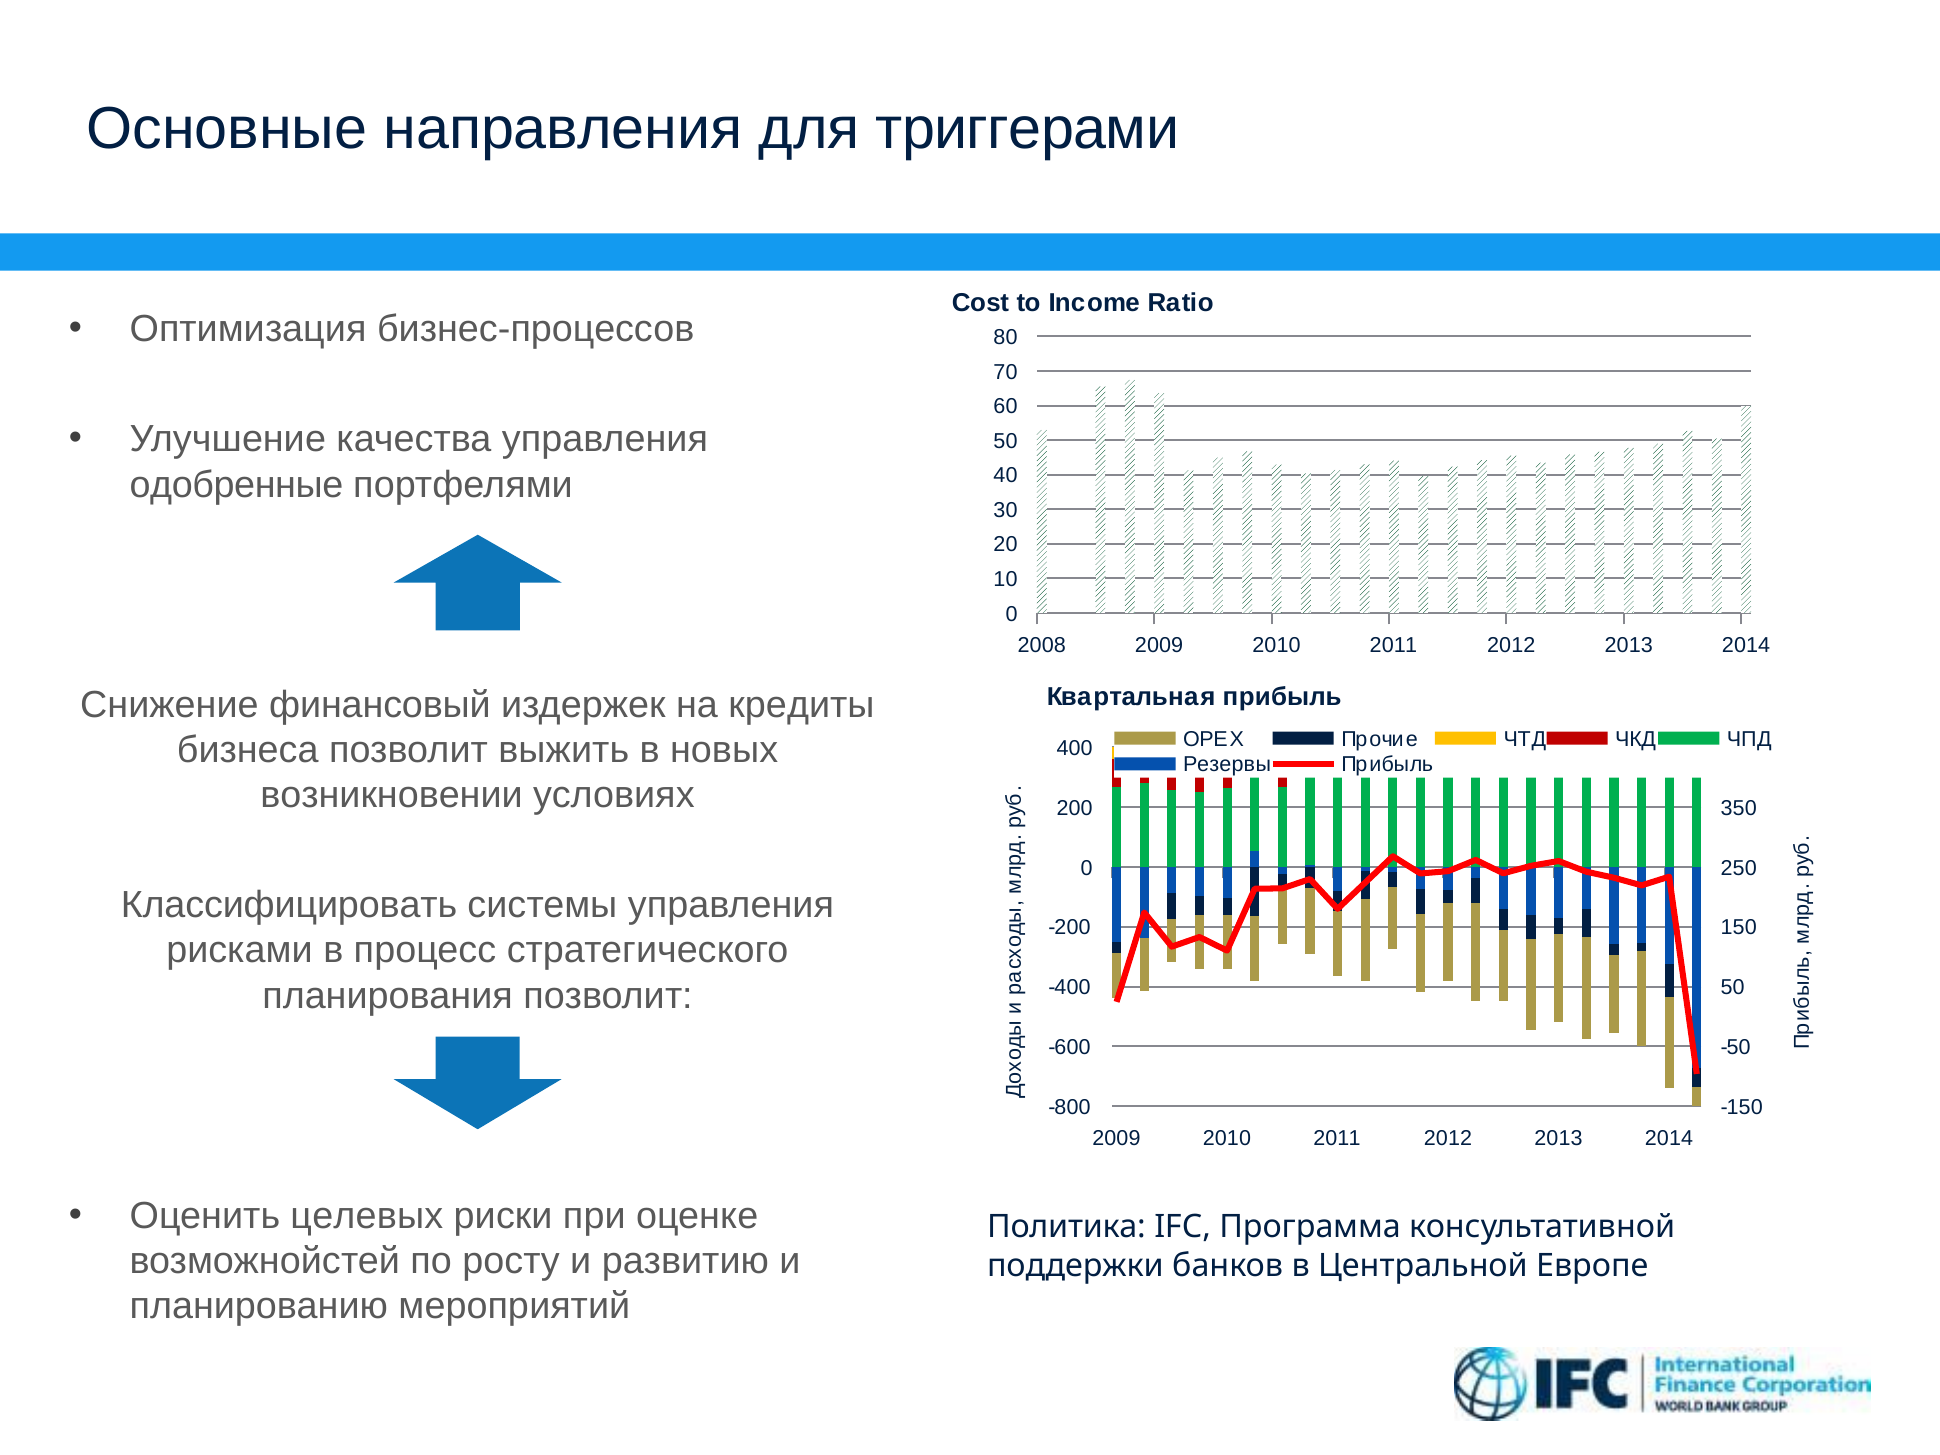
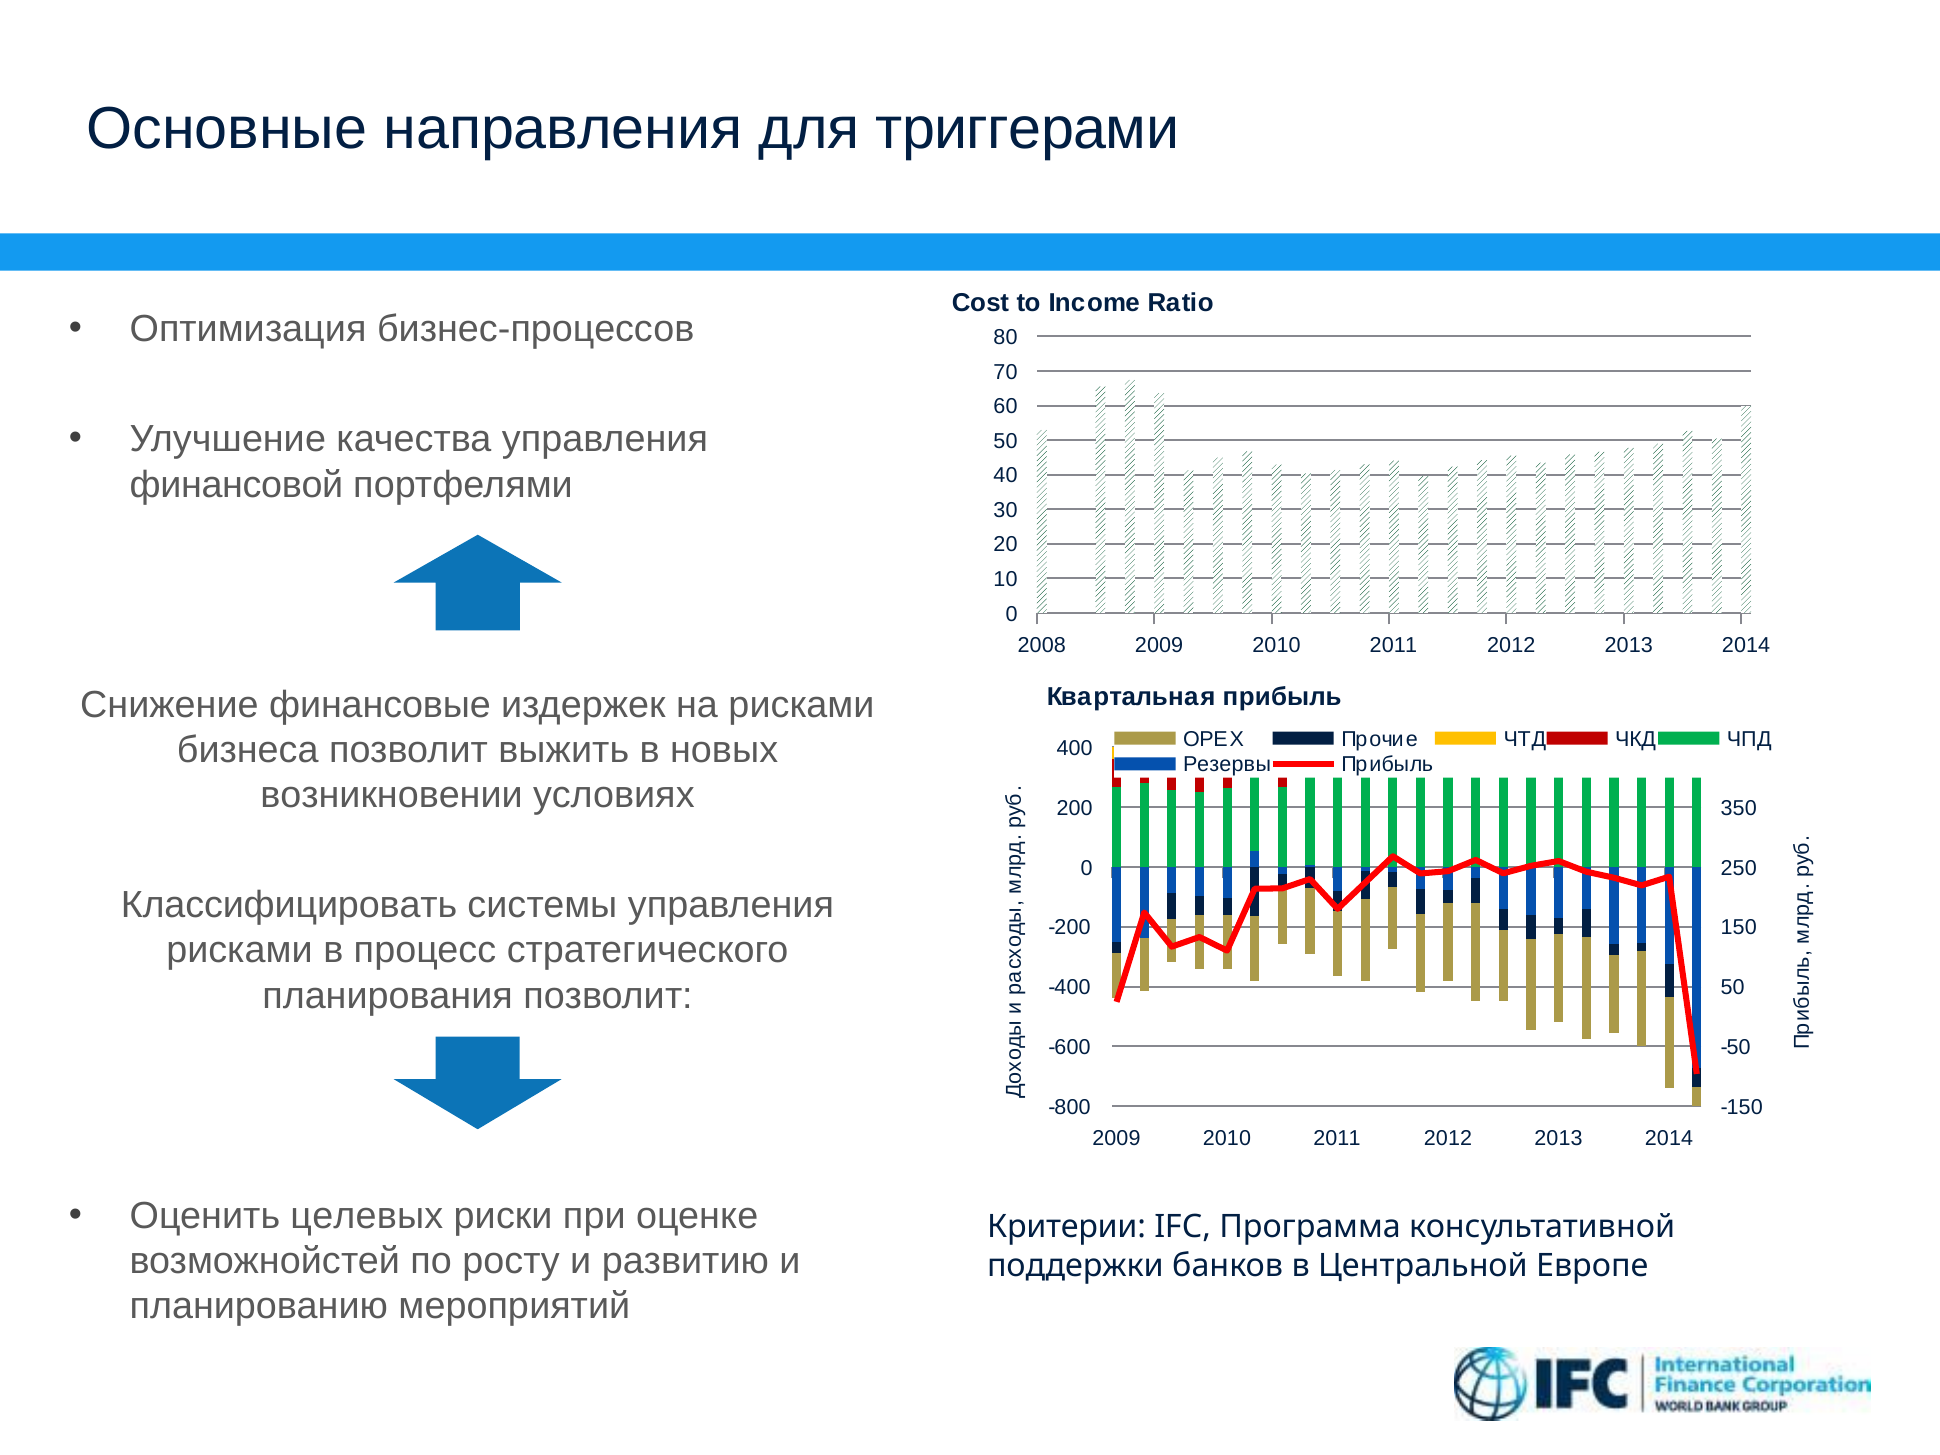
одобренные: одобренные -> финансовой
финансовый: финансовый -> финансовые
на кредиты: кредиты -> рисками
Политика: Политика -> Критерии
